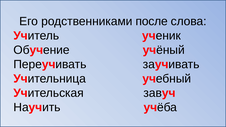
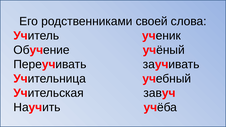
после: после -> своей
